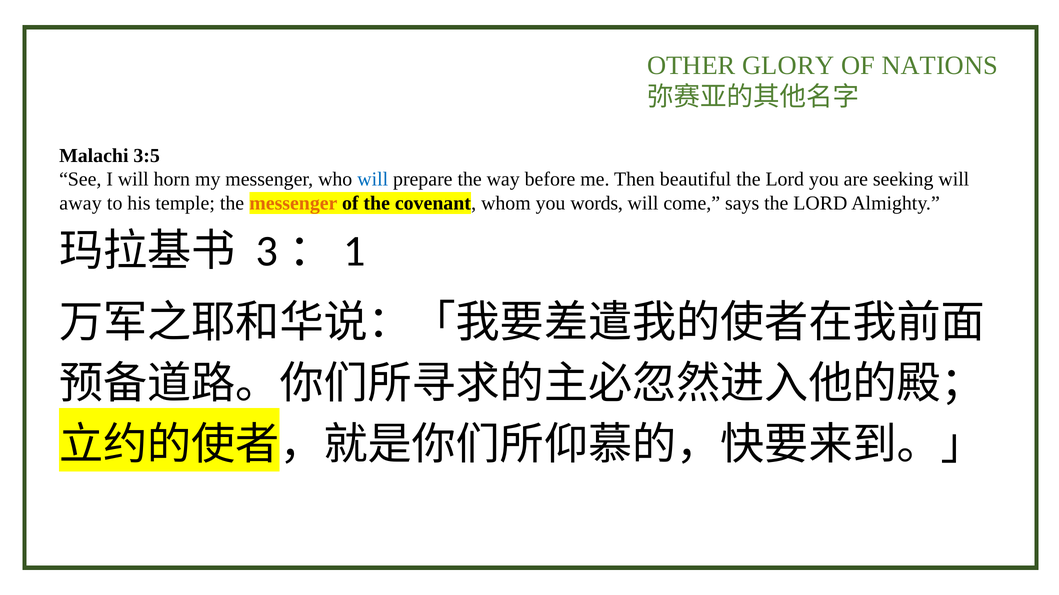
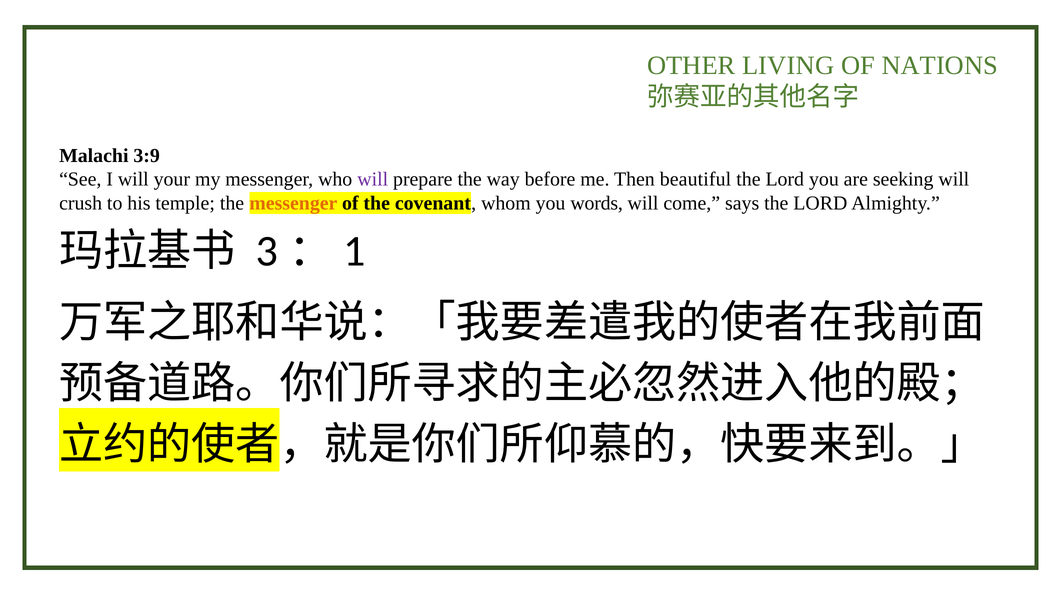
GLORY: GLORY -> LIVING
3:5: 3:5 -> 3:9
horn: horn -> your
will at (373, 180) colour: blue -> purple
away: away -> crush
